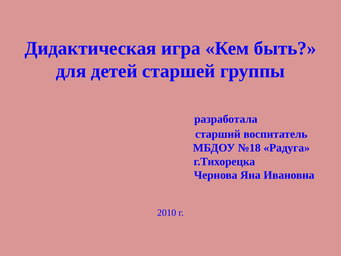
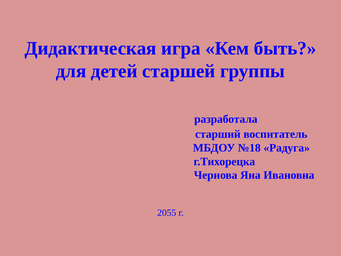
2010: 2010 -> 2055
